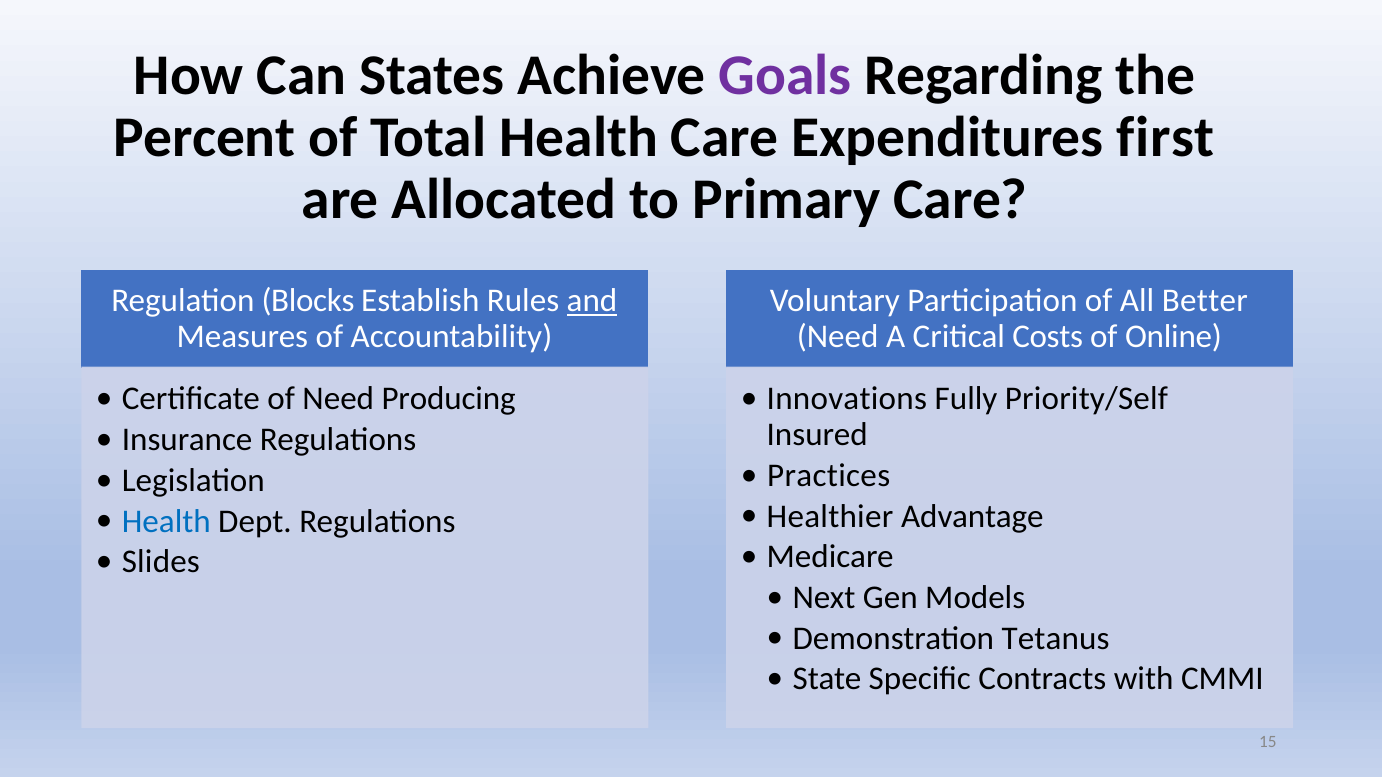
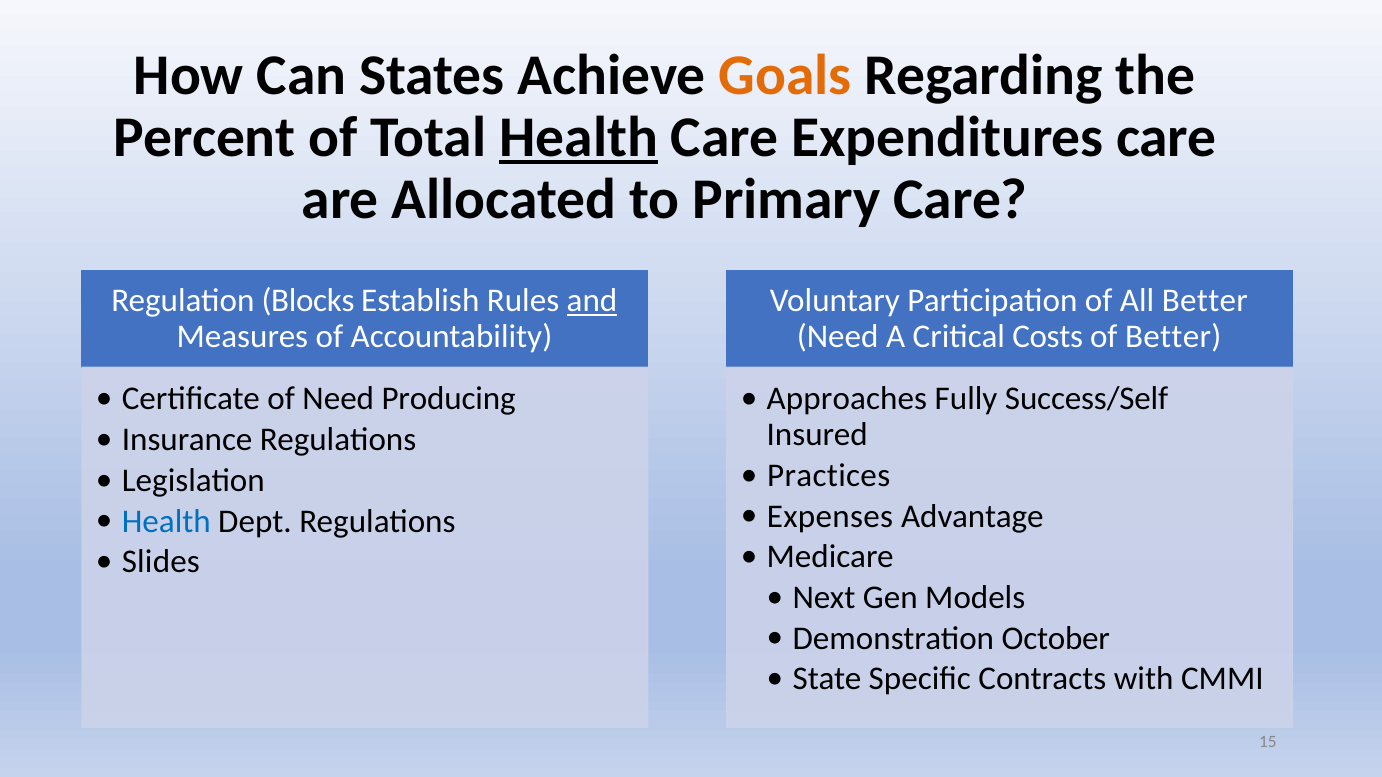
Goals colour: purple -> orange
Health at (579, 137) underline: none -> present
Expenditures first: first -> care
of Online: Online -> Better
Innovations: Innovations -> Approaches
Priority/Self: Priority/Self -> Success/Self
Healthier: Healthier -> Expenses
Tetanus: Tetanus -> October
